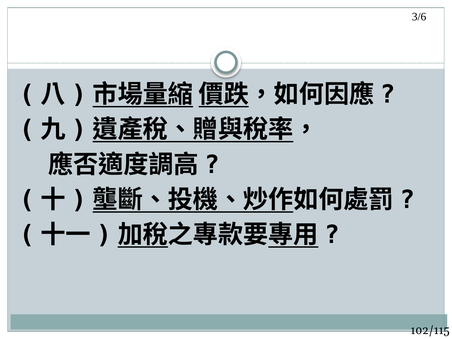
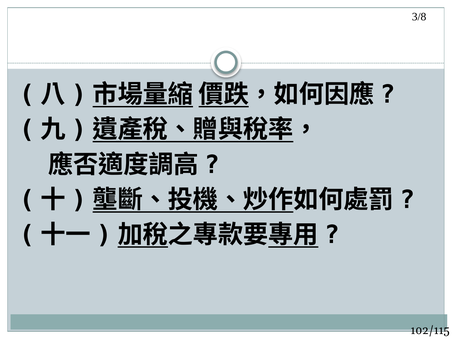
3/6: 3/6 -> 3/8
